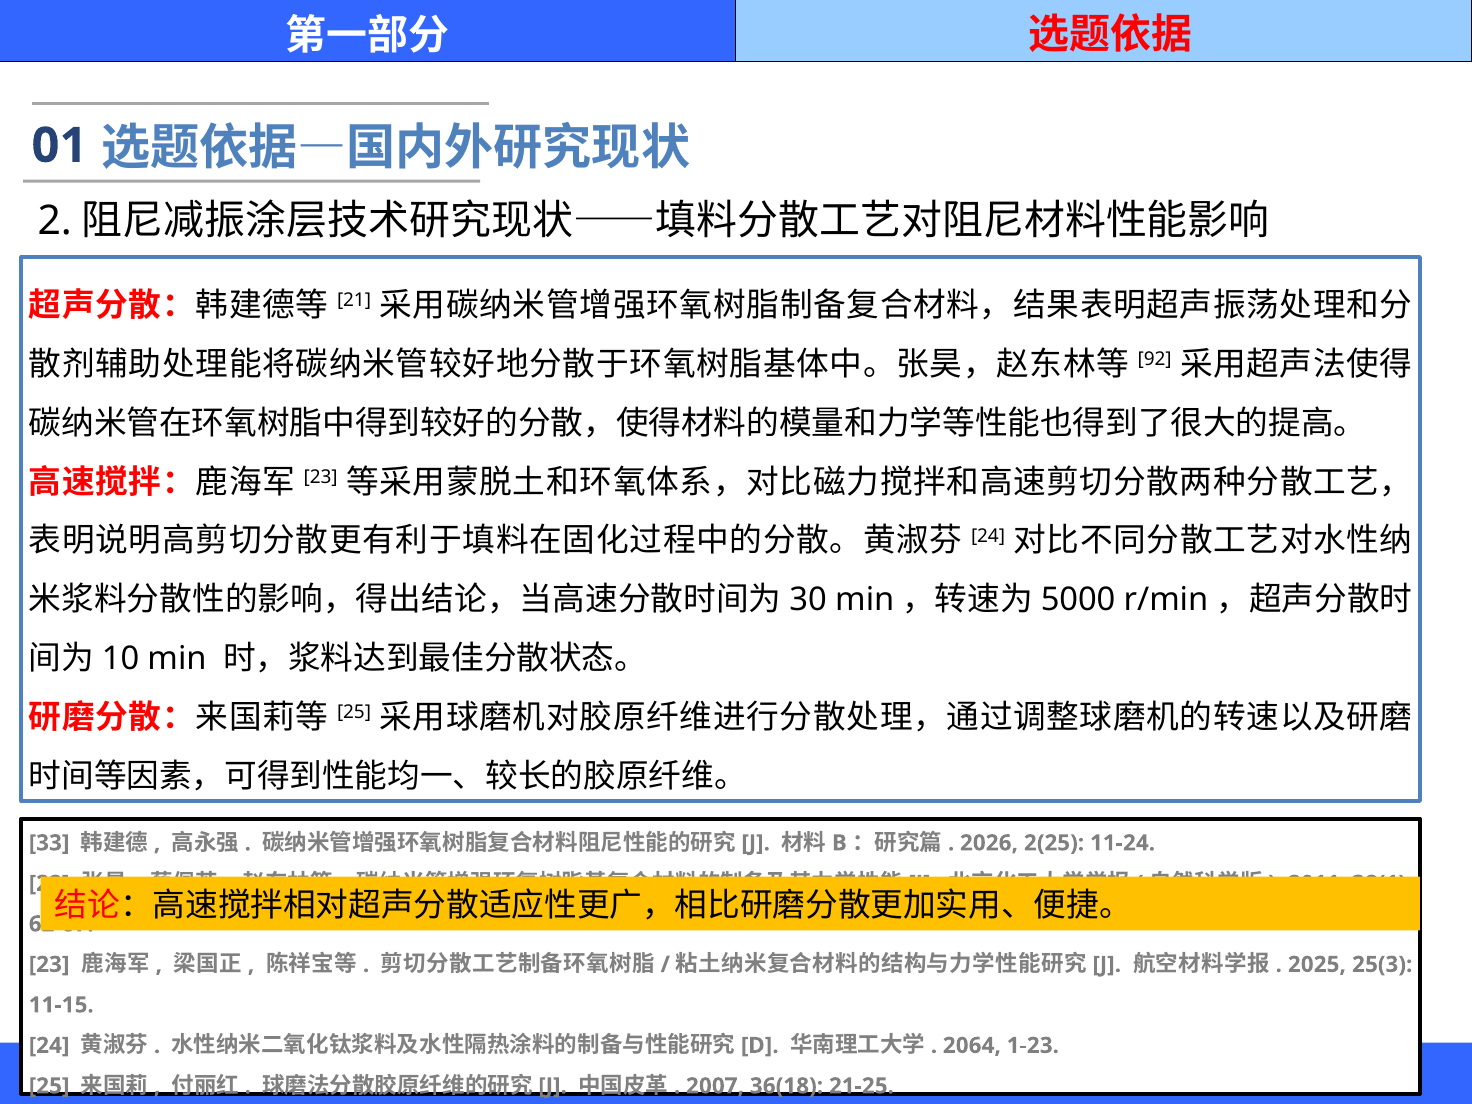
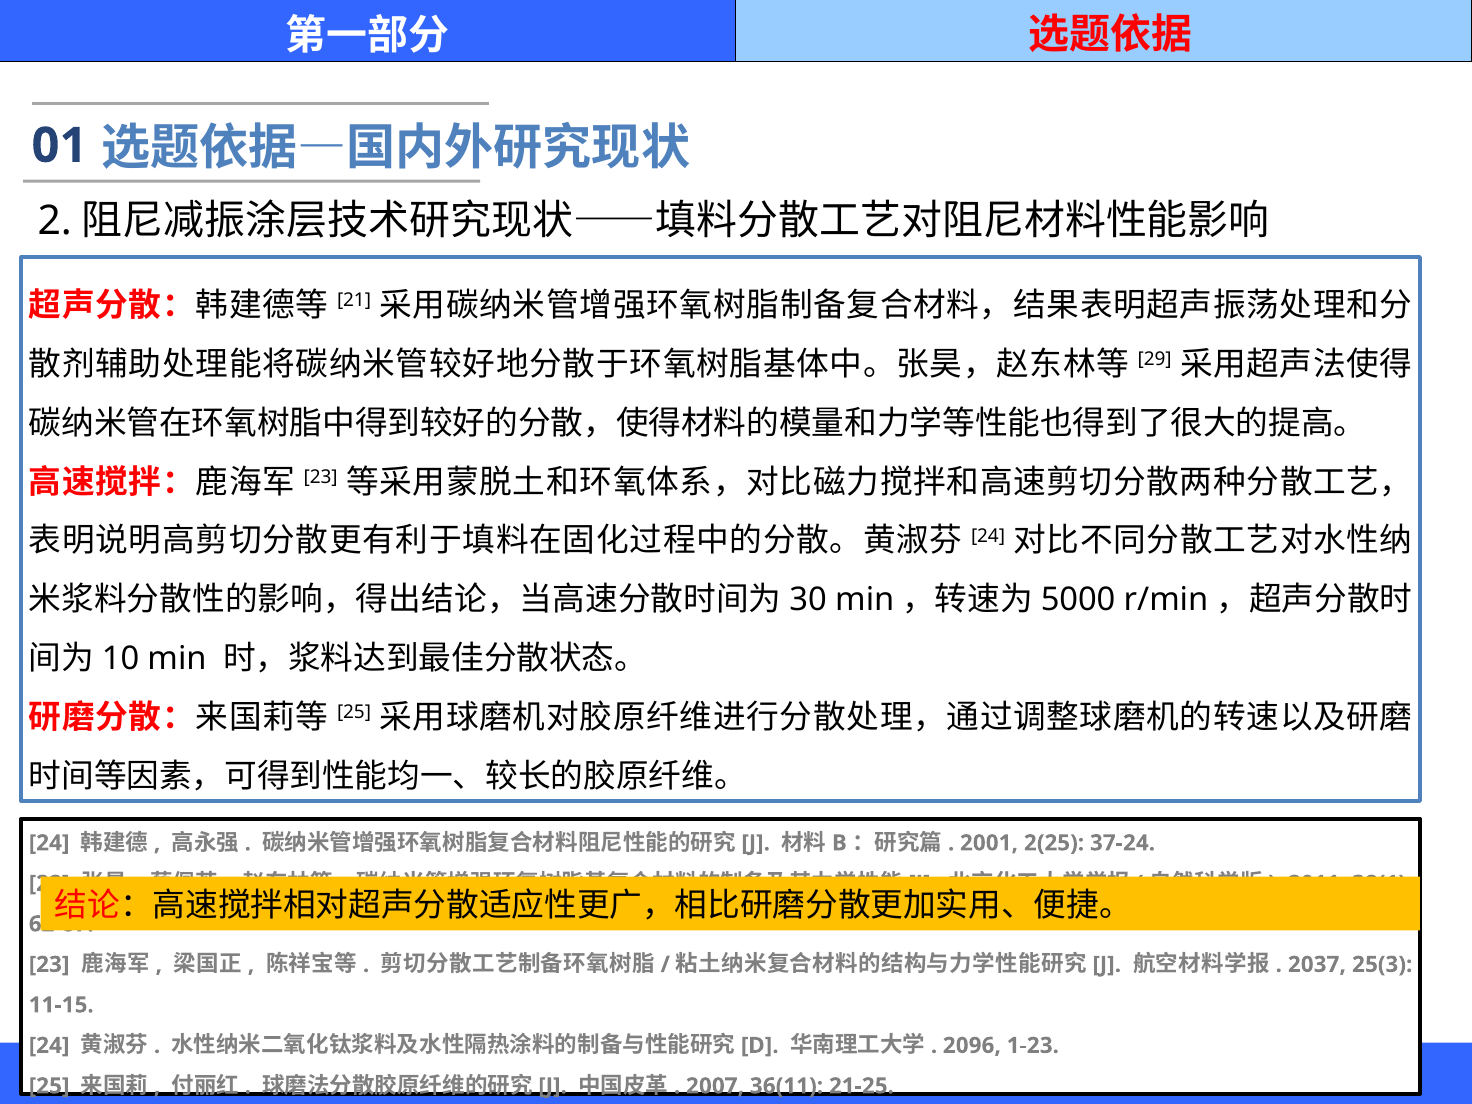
92: 92 -> 29
33 at (49, 843): 33 -> 24
2026: 2026 -> 2001
11-24: 11-24 -> 37-24
2025: 2025 -> 2037
2064: 2064 -> 2096
36(18: 36(18 -> 36(11
